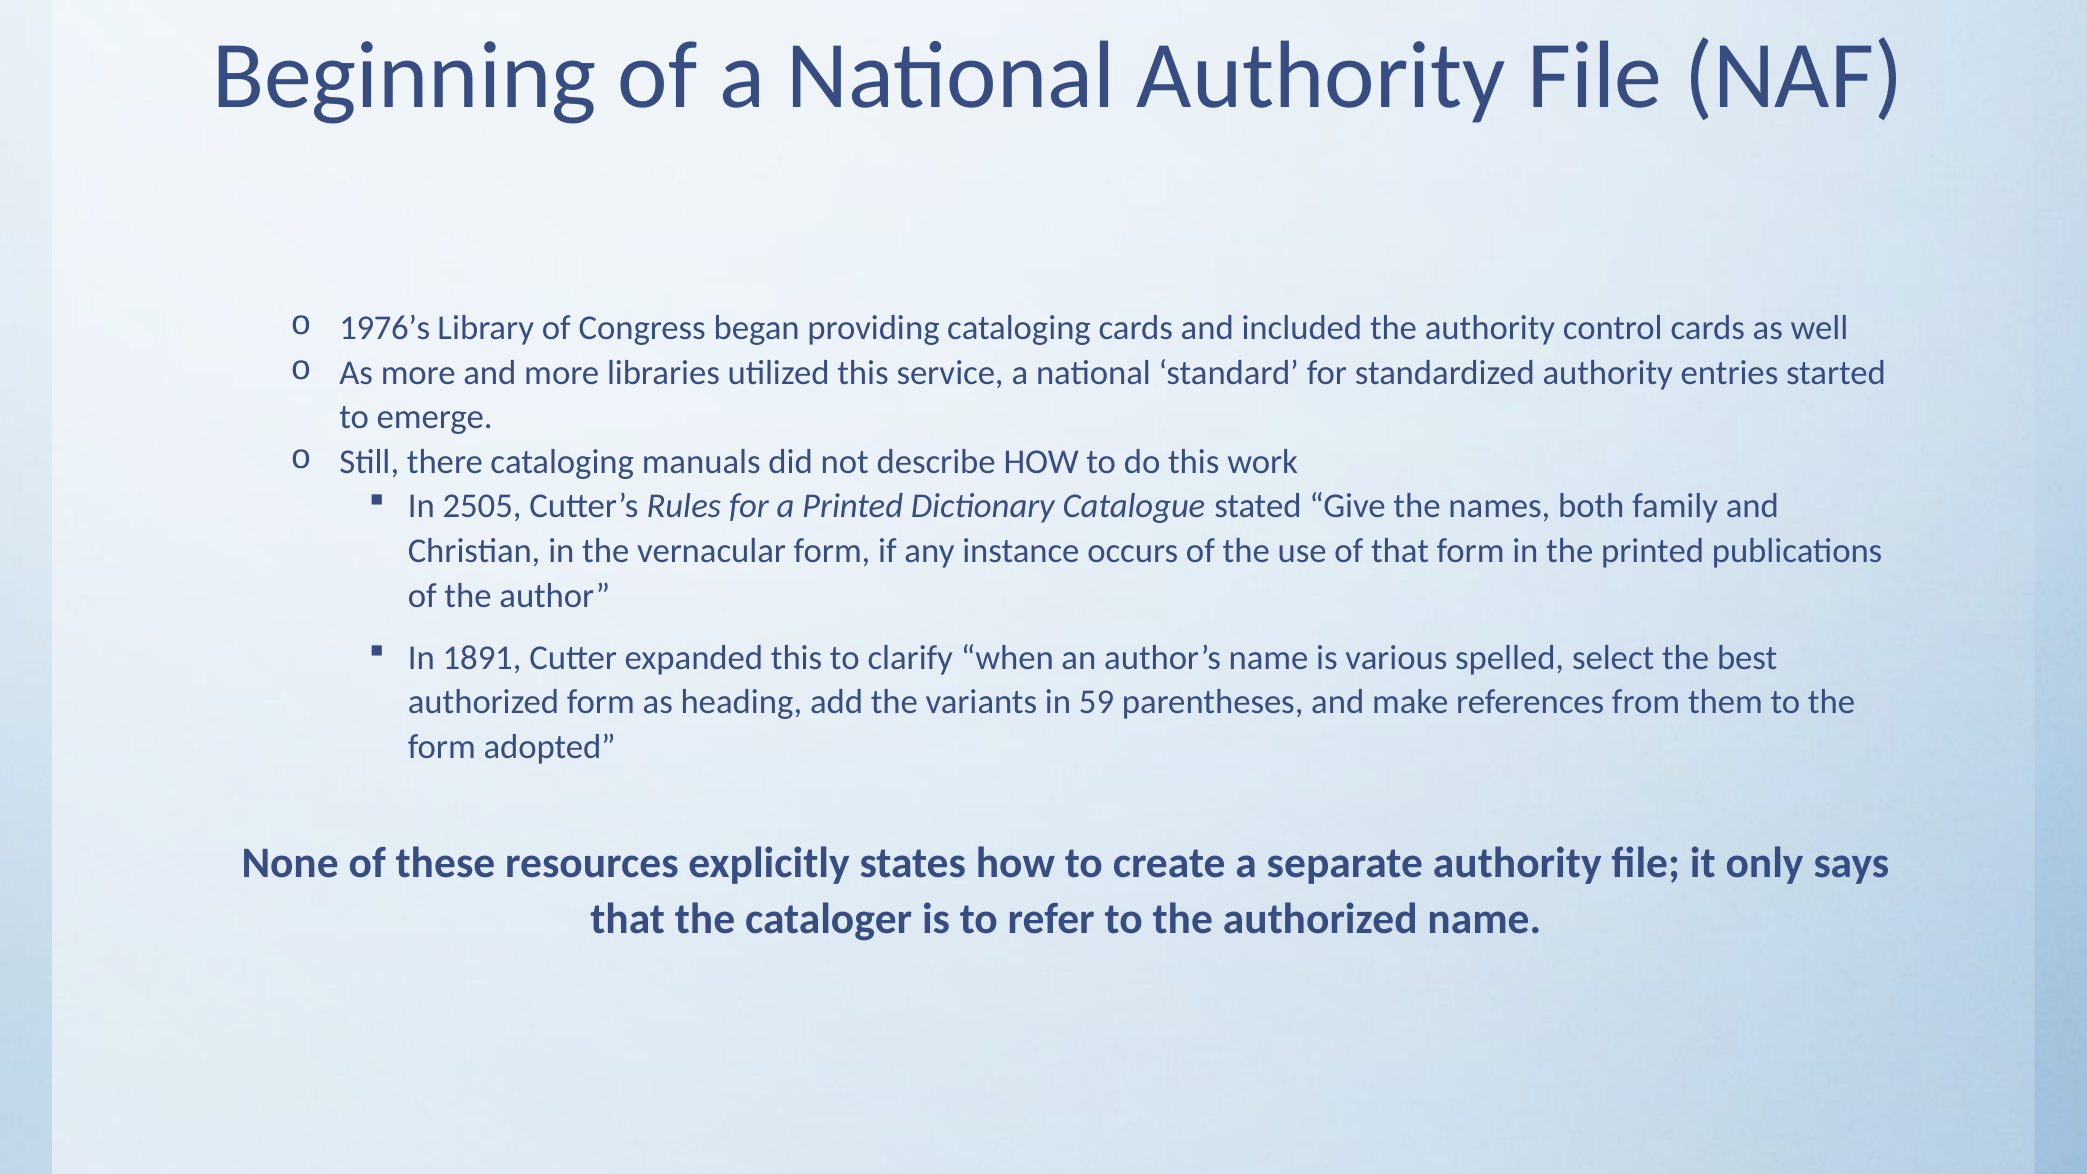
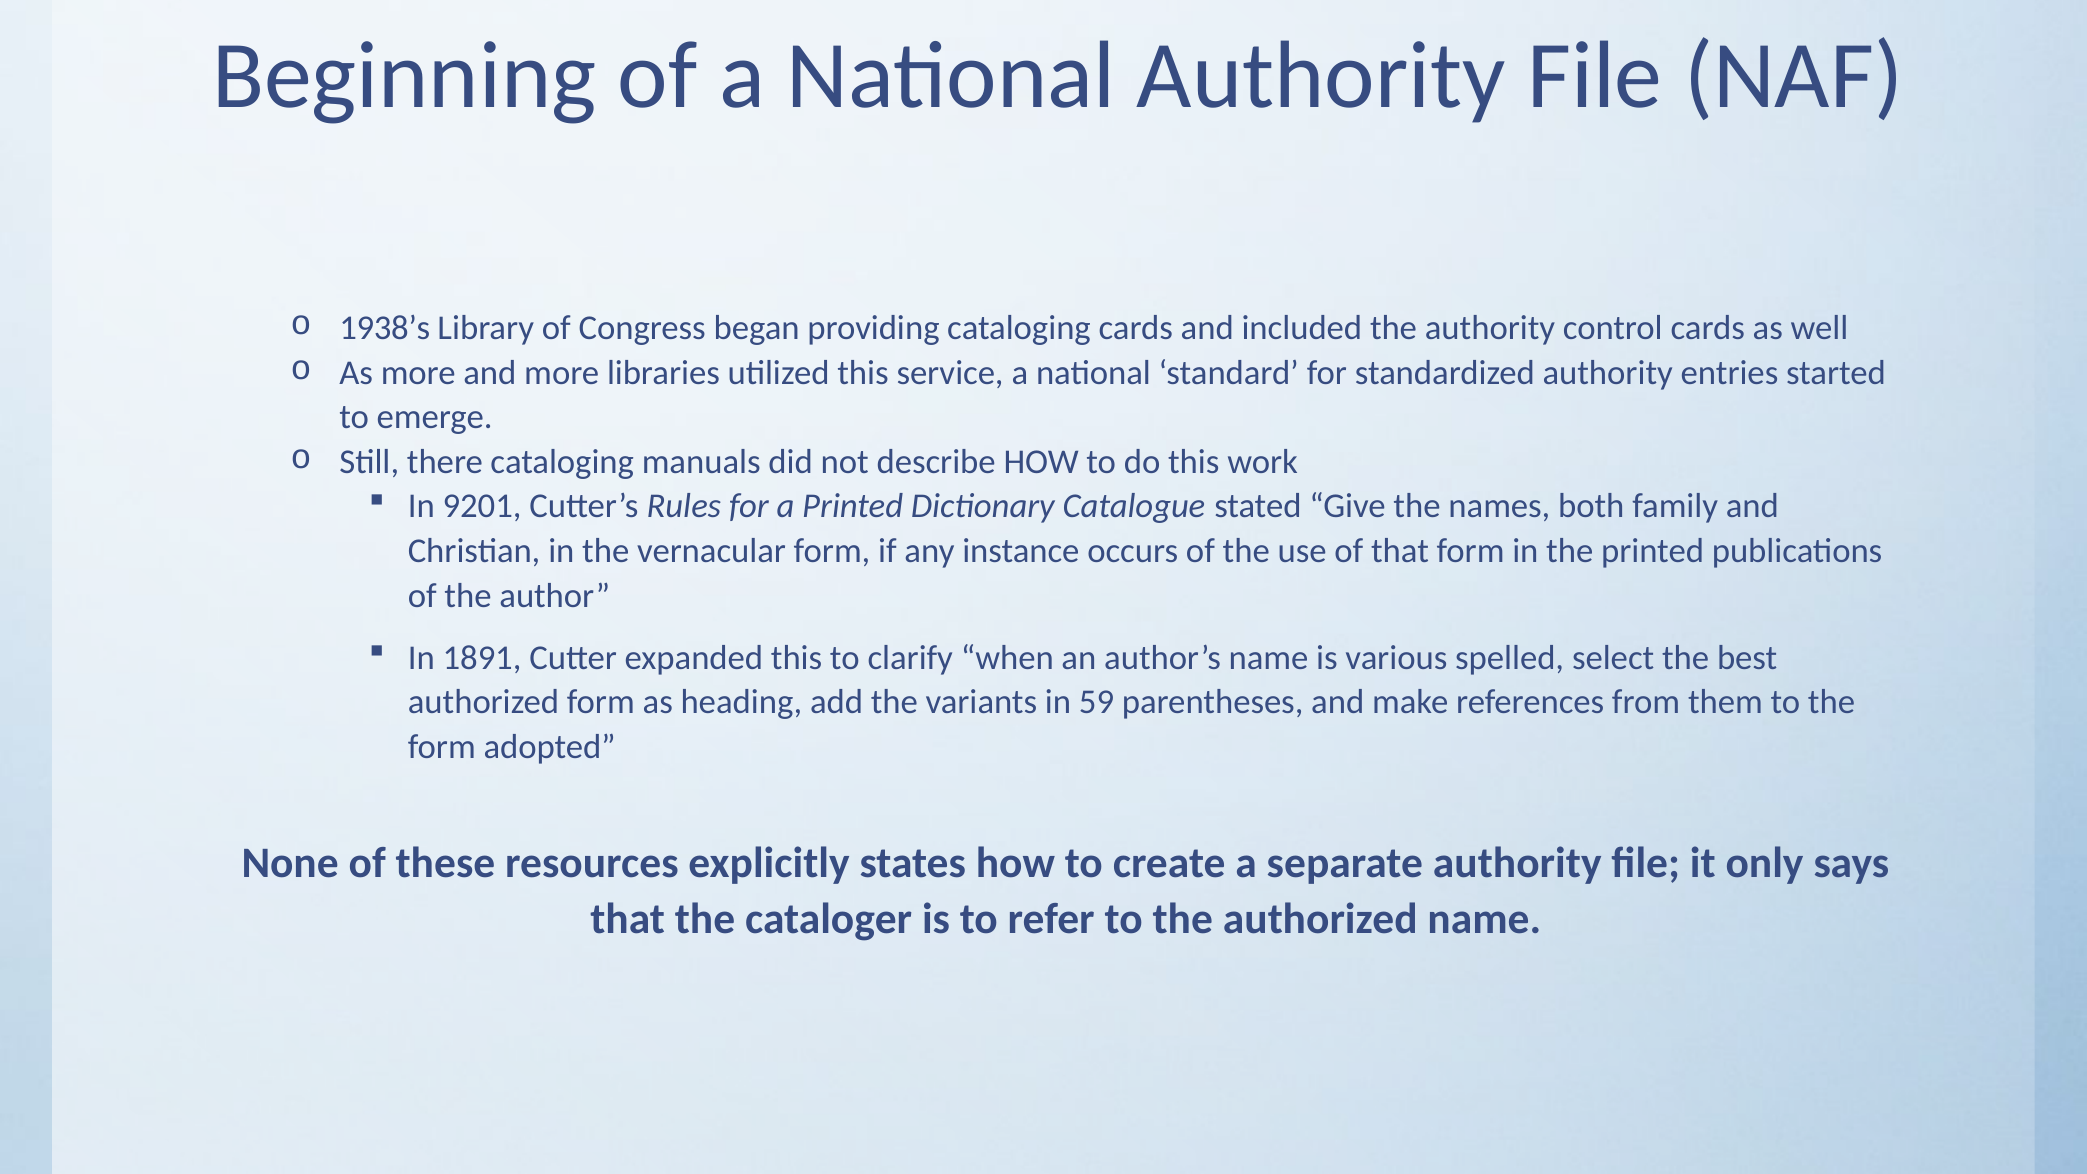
1976’s: 1976’s -> 1938’s
2505: 2505 -> 9201
